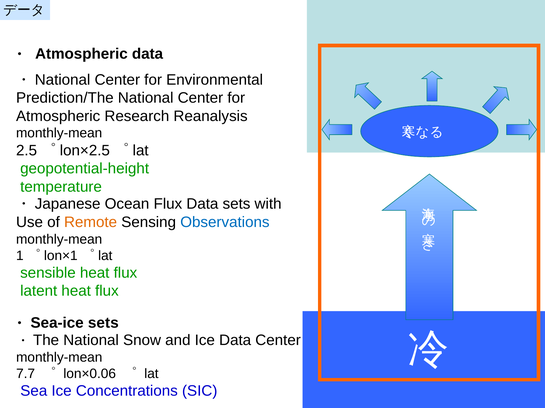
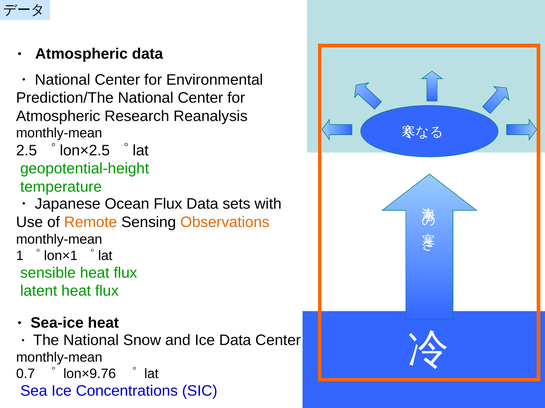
Observations colour: blue -> orange
sets at (103, 324): sets -> heat
7.7: 7.7 -> 0.7
lon×0.06: lon×0.06 -> lon×9.76
